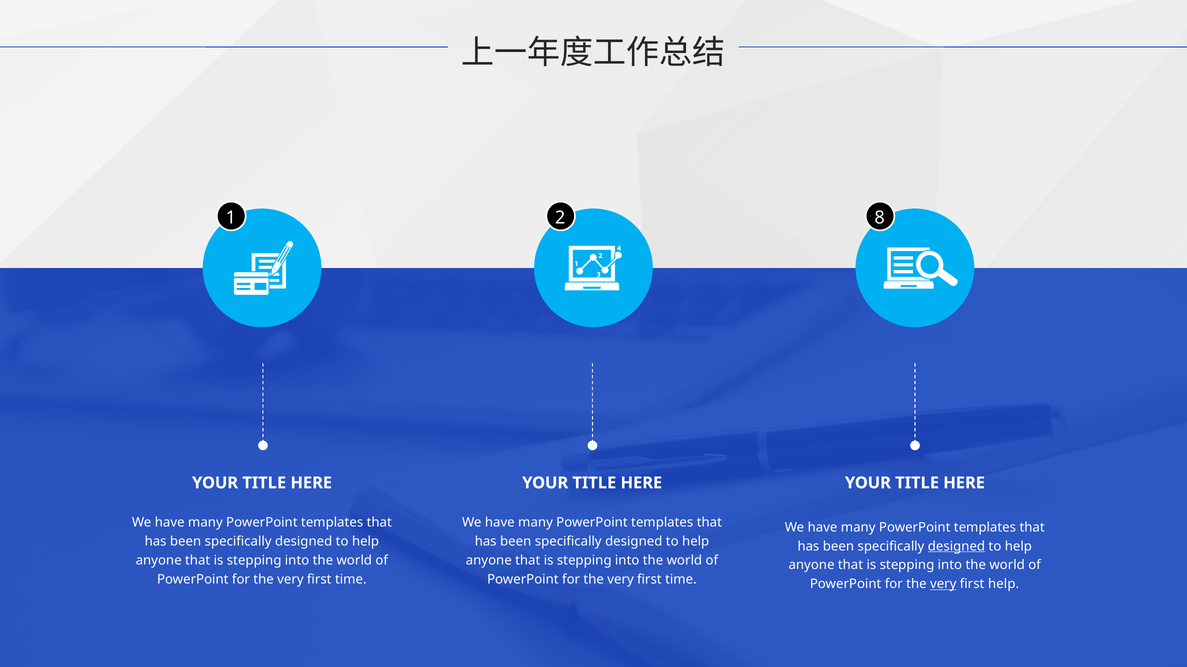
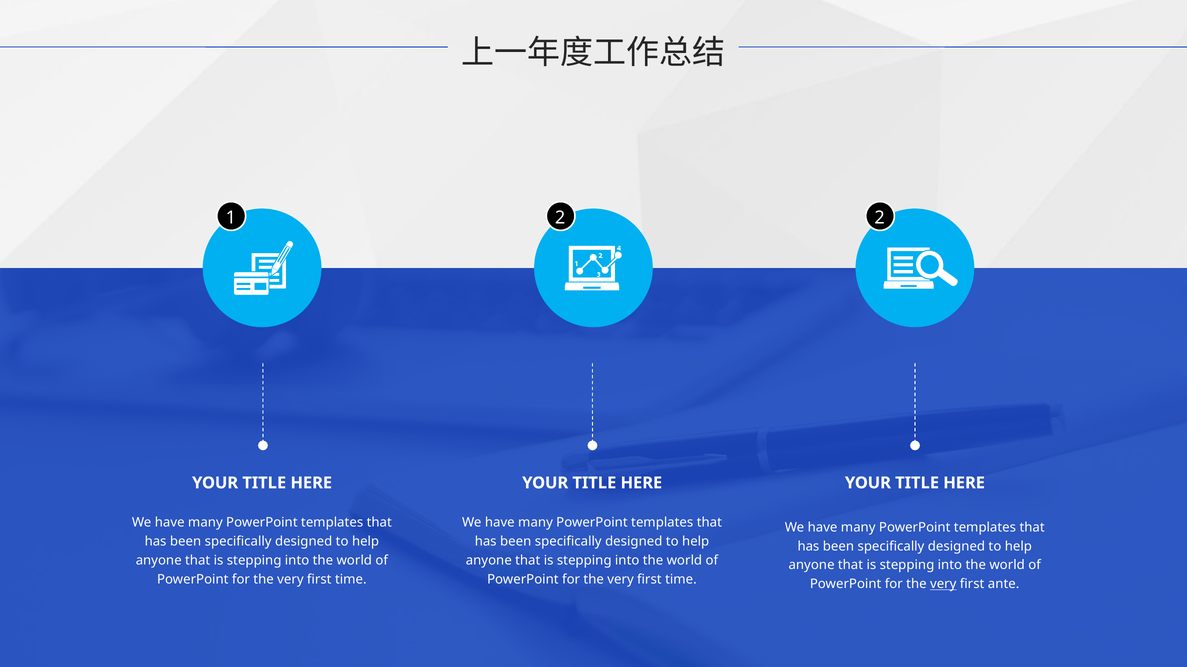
2 8: 8 -> 2
designed at (956, 547) underline: present -> none
first help: help -> ante
